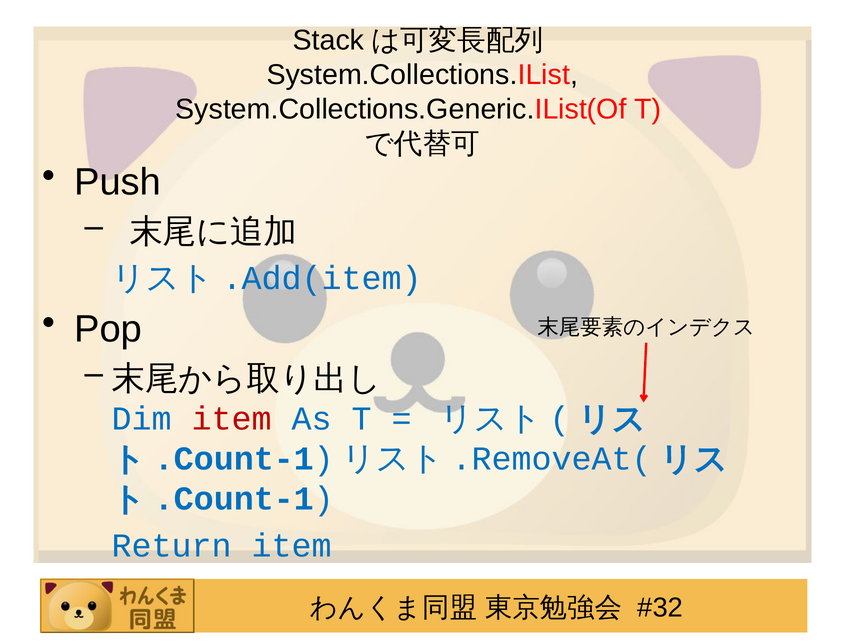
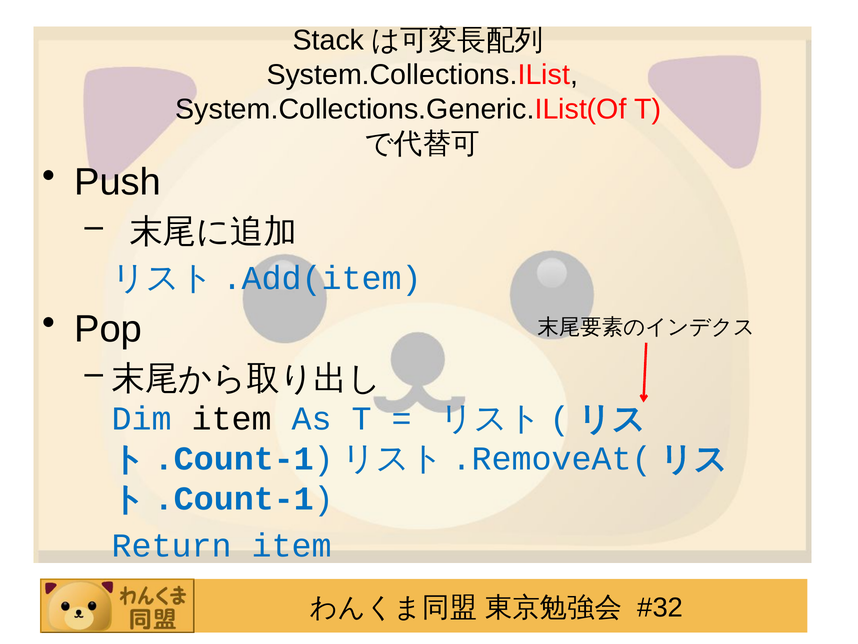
item at (232, 418) colour: red -> black
